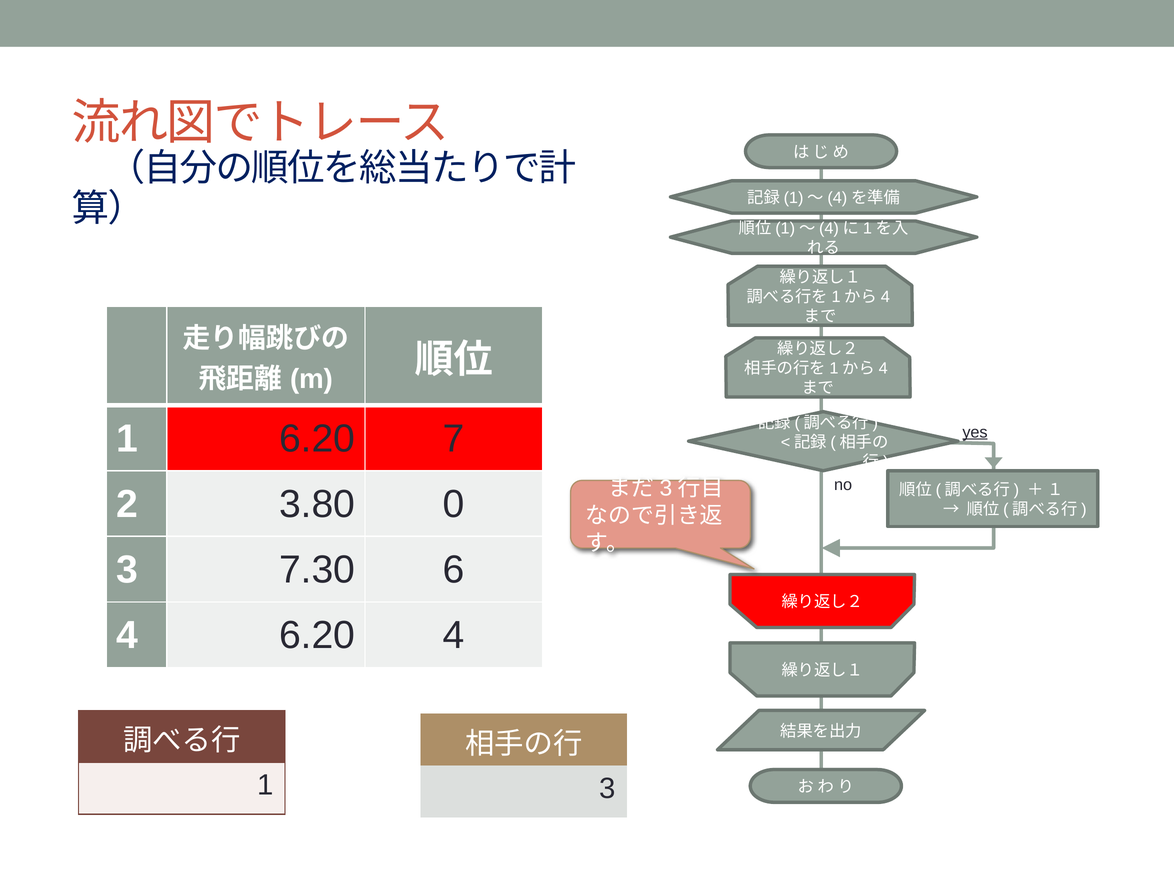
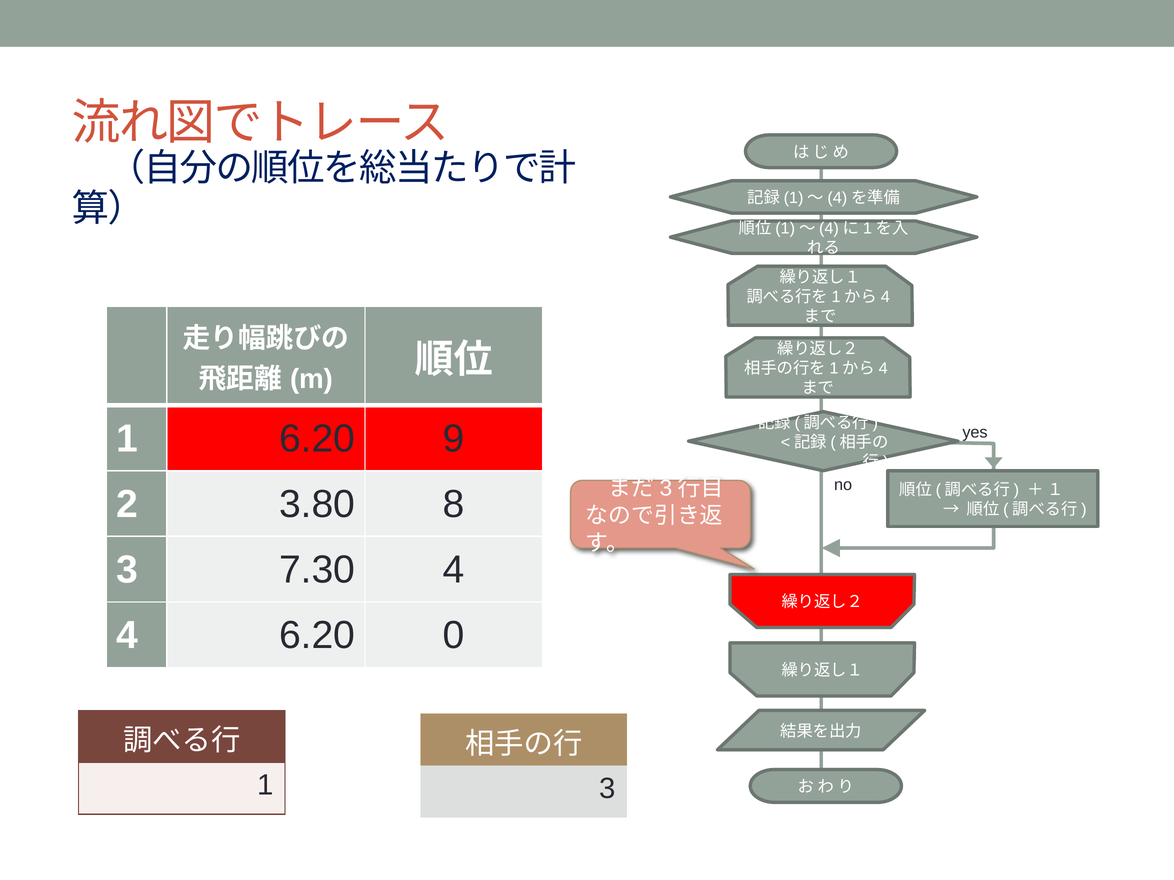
7: 7 -> 9
yes underline: present -> none
0: 0 -> 8
7.30 6: 6 -> 4
6.20 4: 4 -> 0
